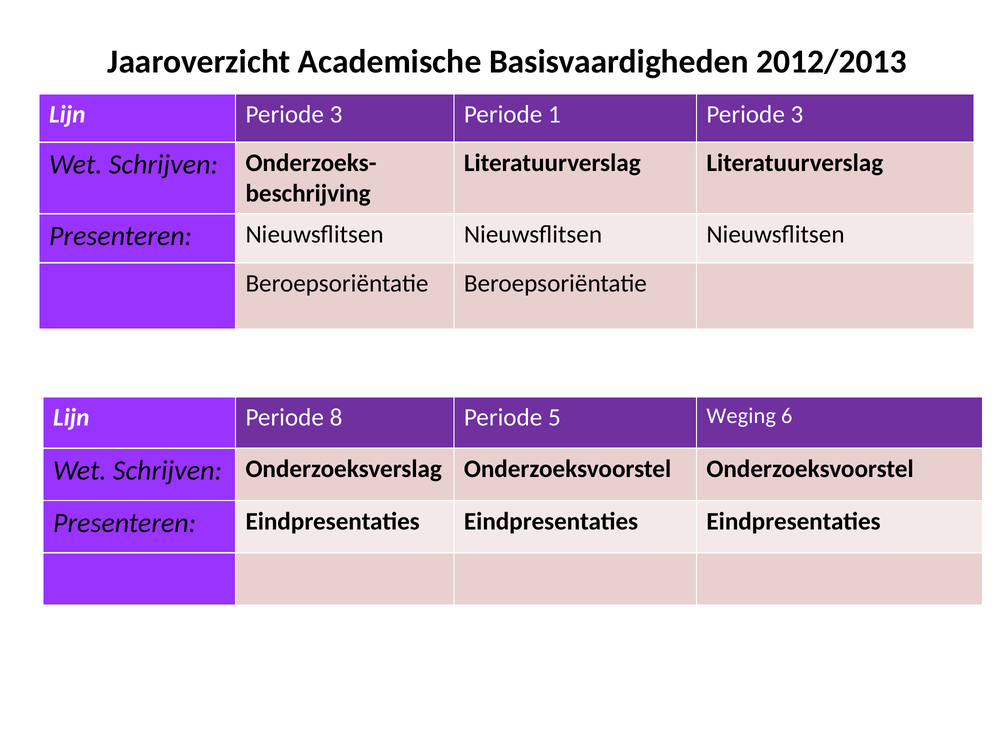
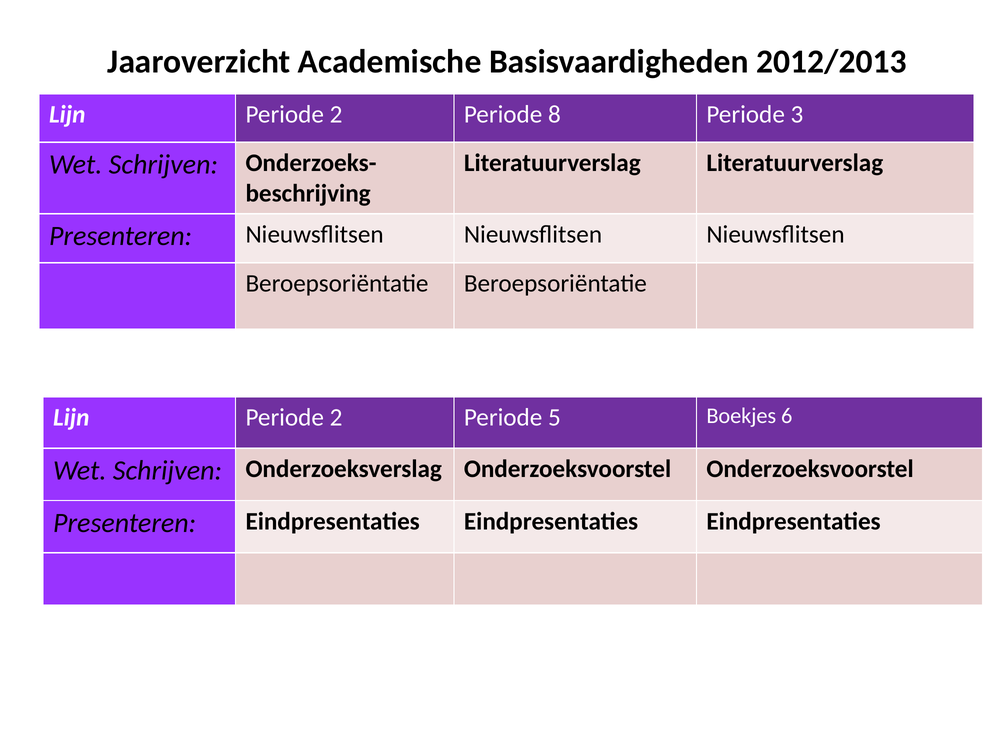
3 at (336, 114): 3 -> 2
1: 1 -> 8
8 at (336, 418): 8 -> 2
Weging: Weging -> Boekjes
